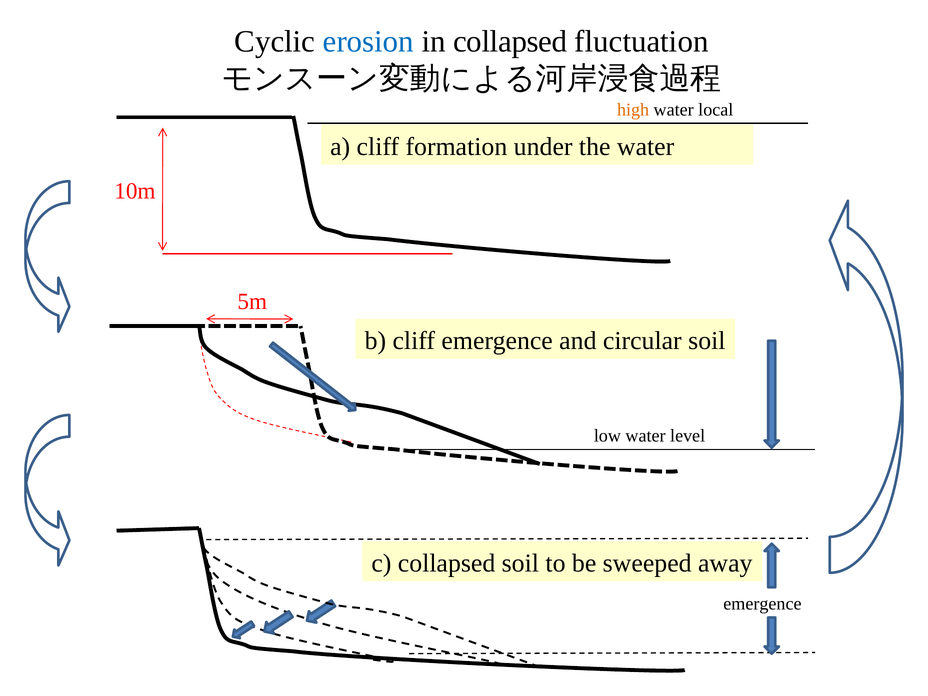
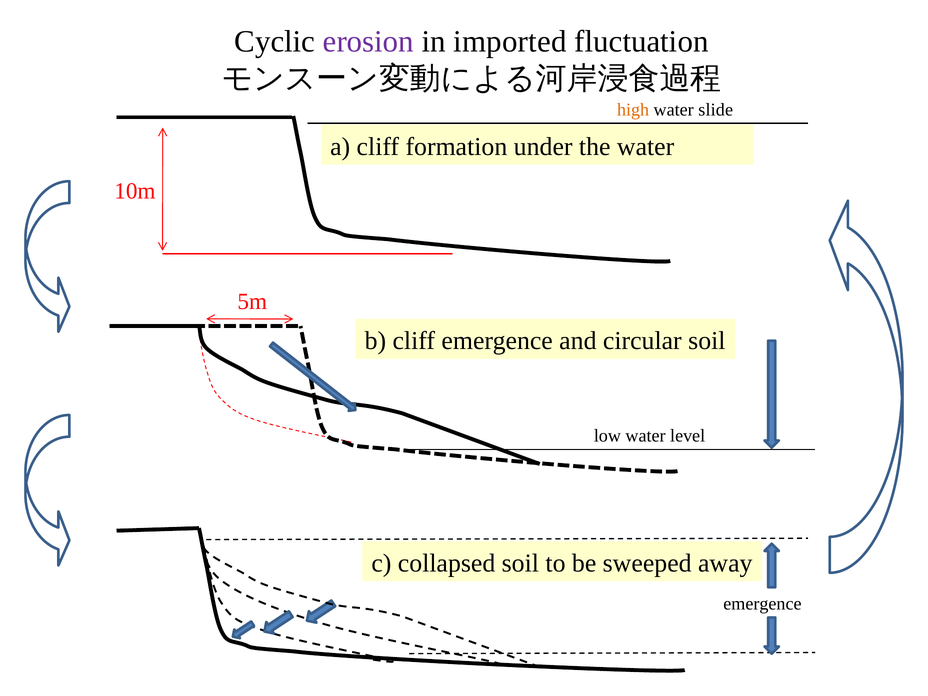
erosion colour: blue -> purple
in collapsed: collapsed -> imported
local: local -> slide
